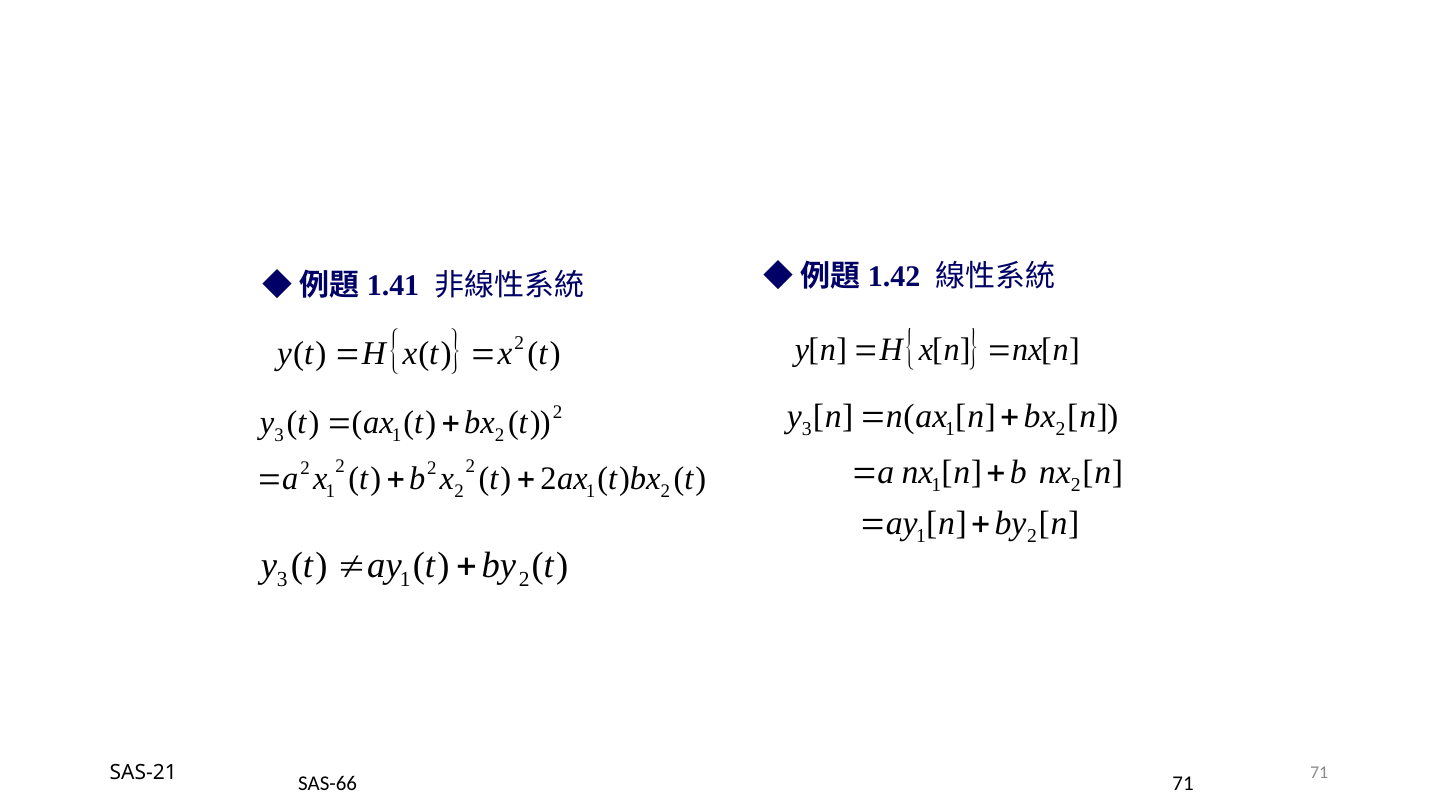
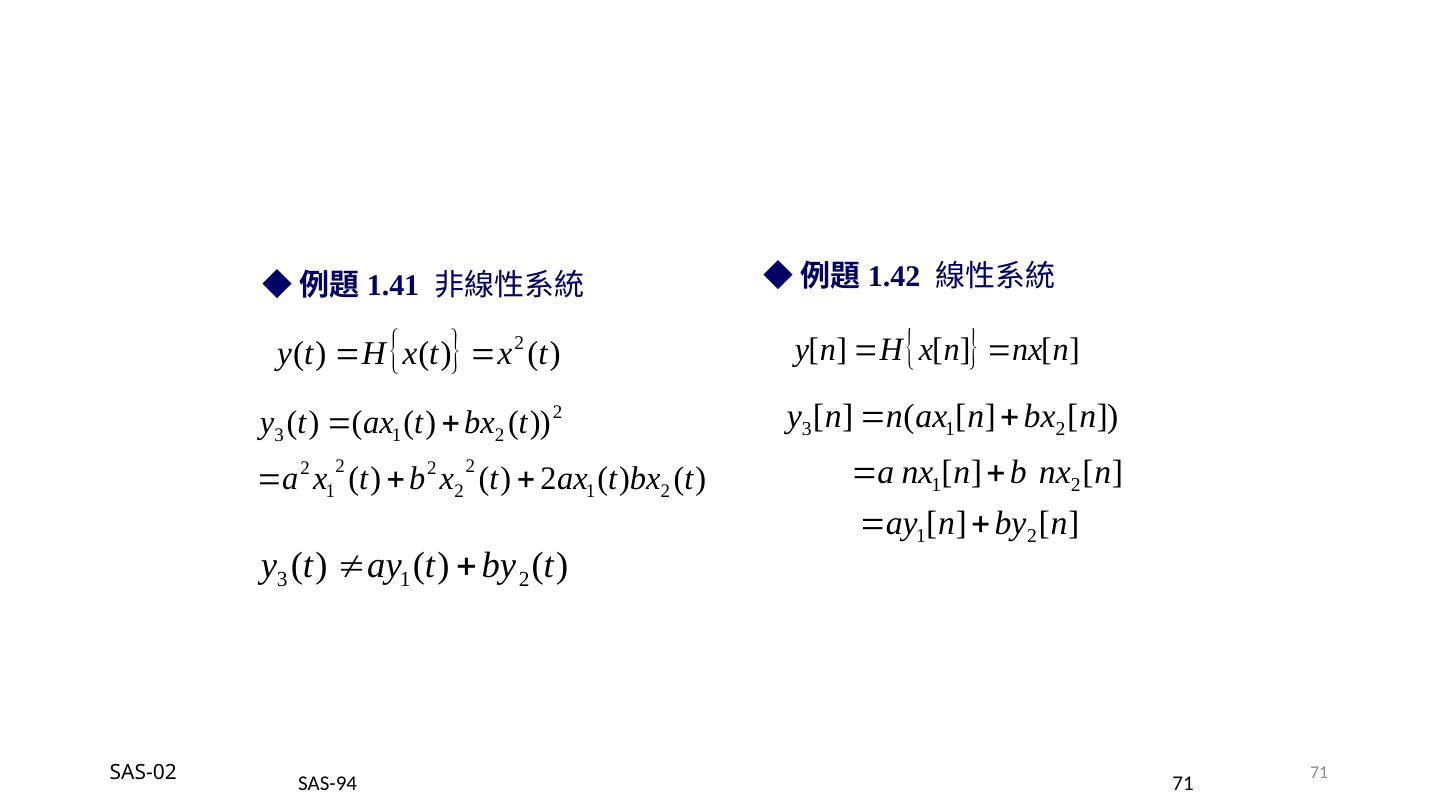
SAS-21: SAS-21 -> SAS-02
SAS-66: SAS-66 -> SAS-94
